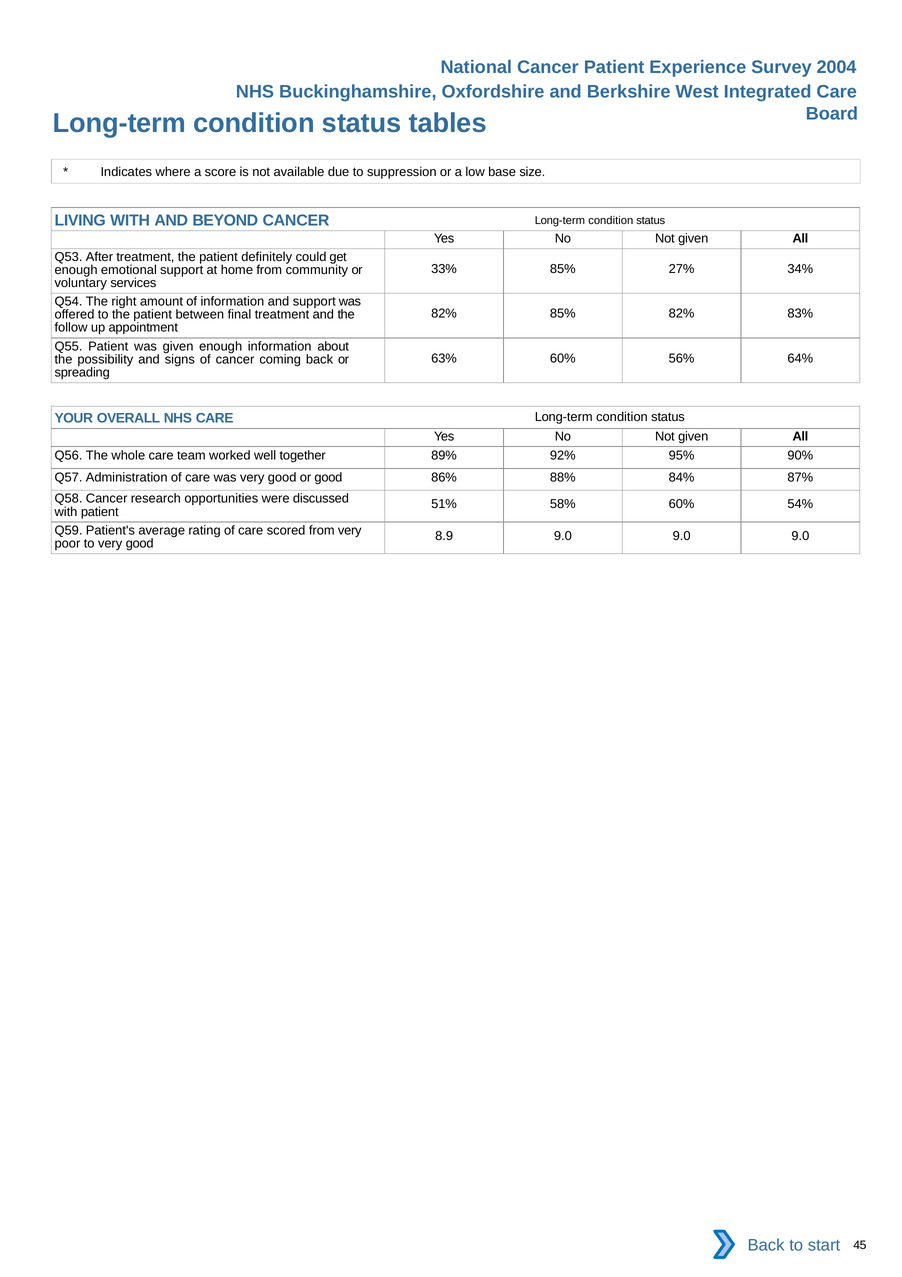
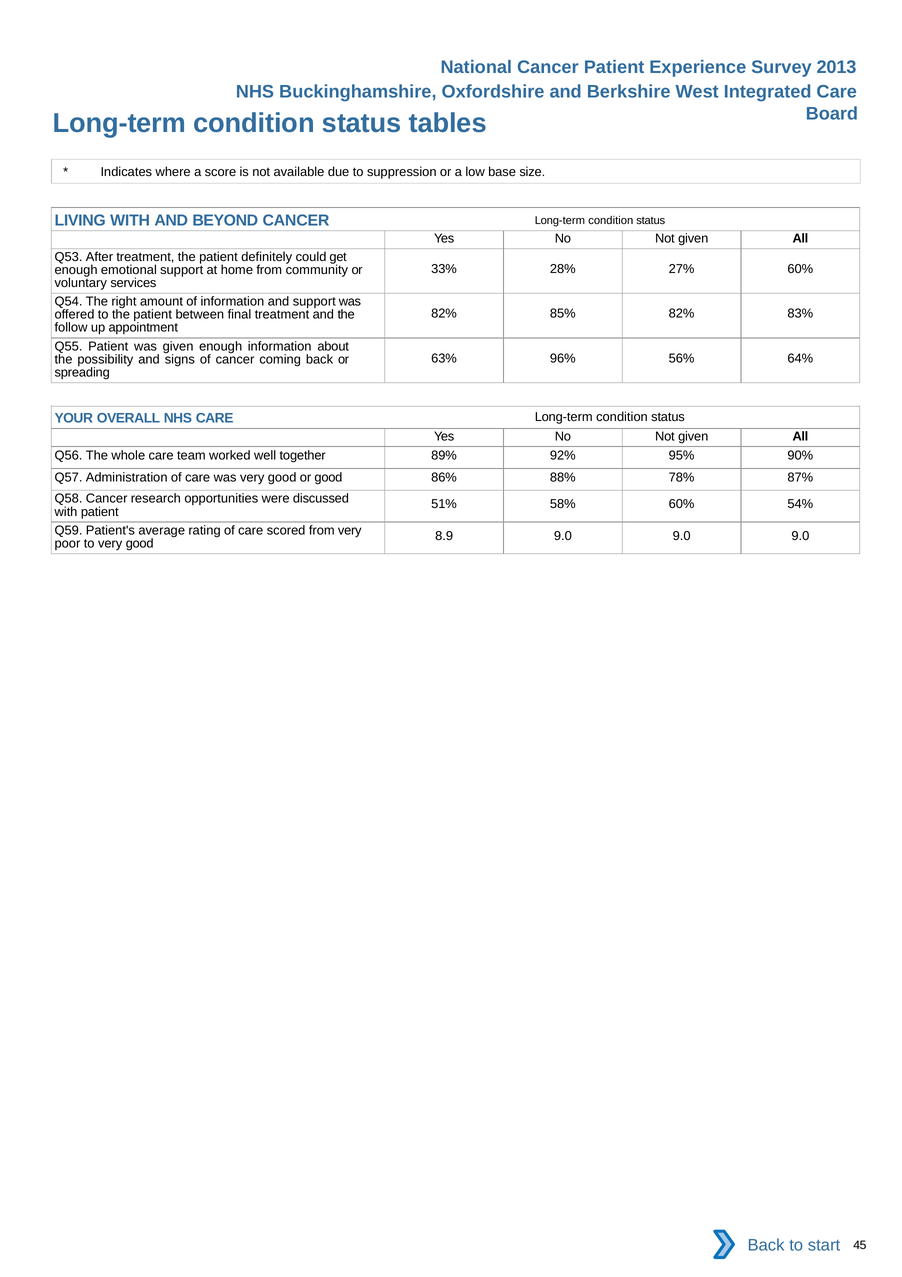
2004: 2004 -> 2013
33% 85%: 85% -> 28%
27% 34%: 34% -> 60%
63% 60%: 60% -> 96%
84%: 84% -> 78%
